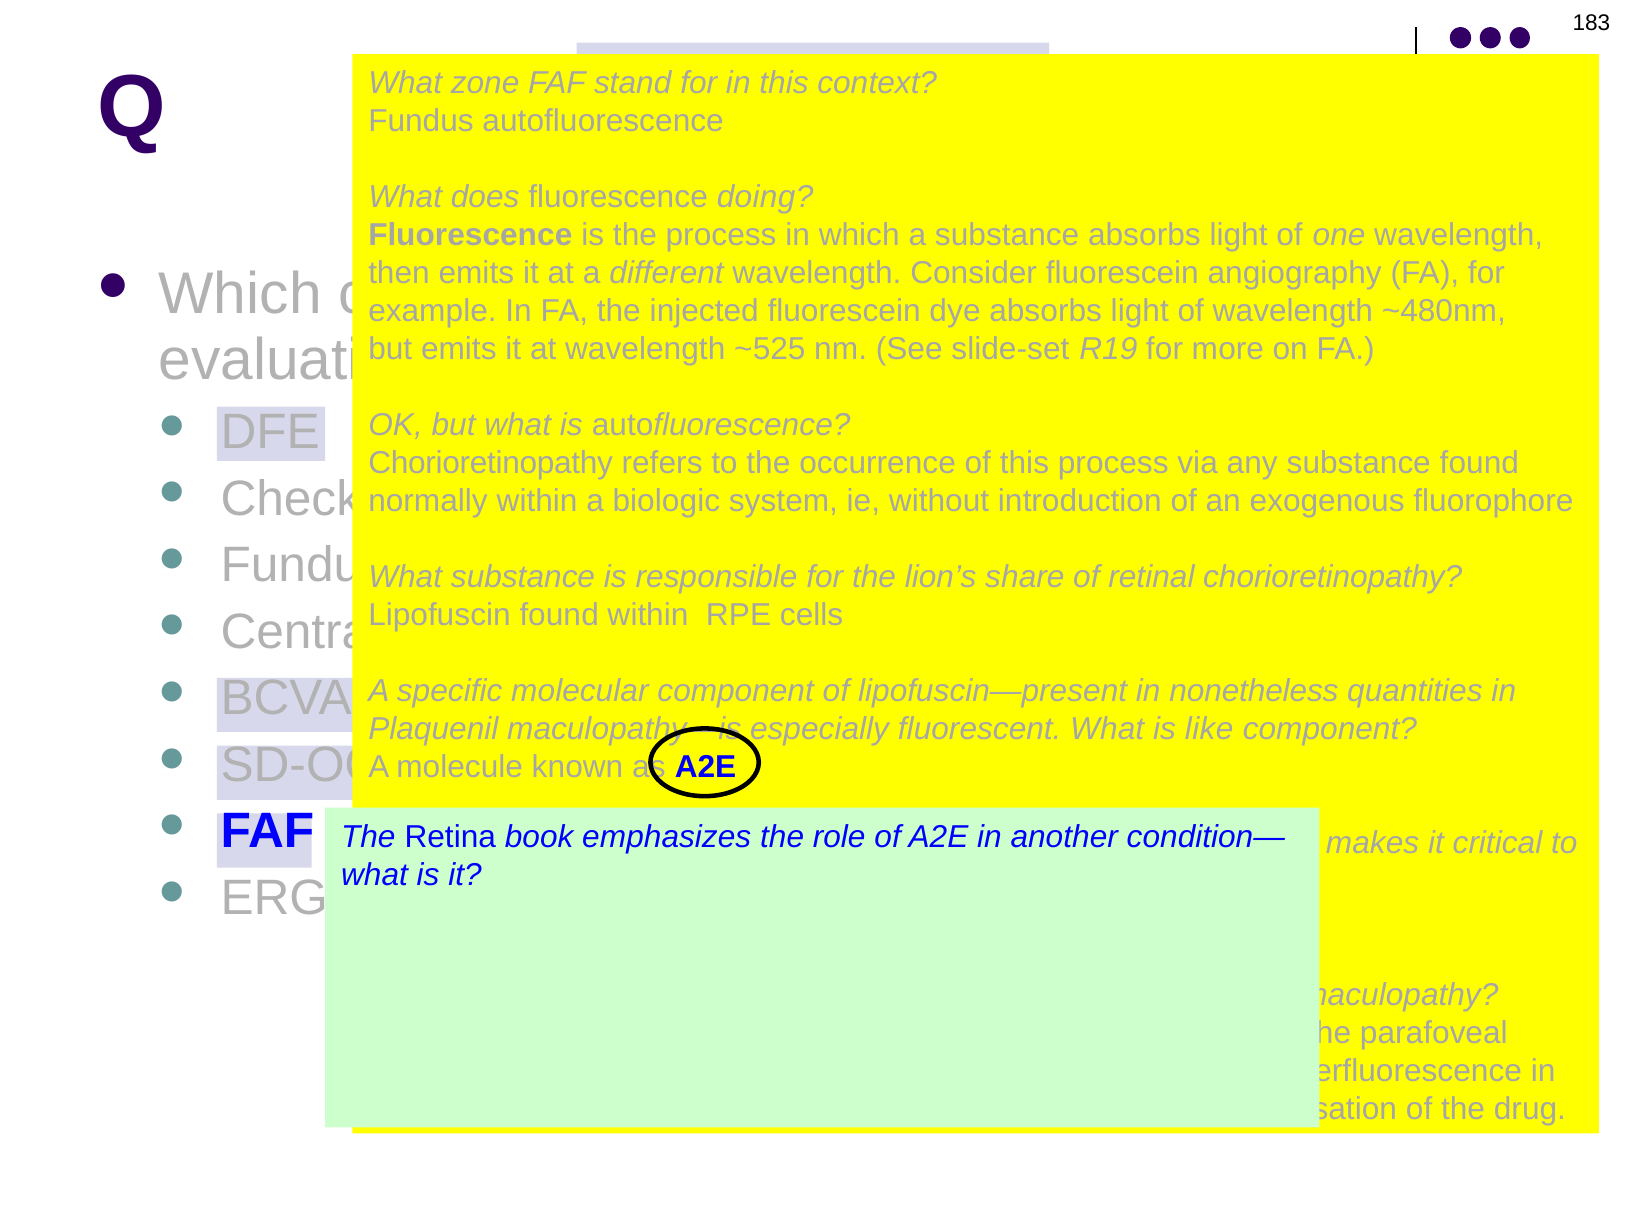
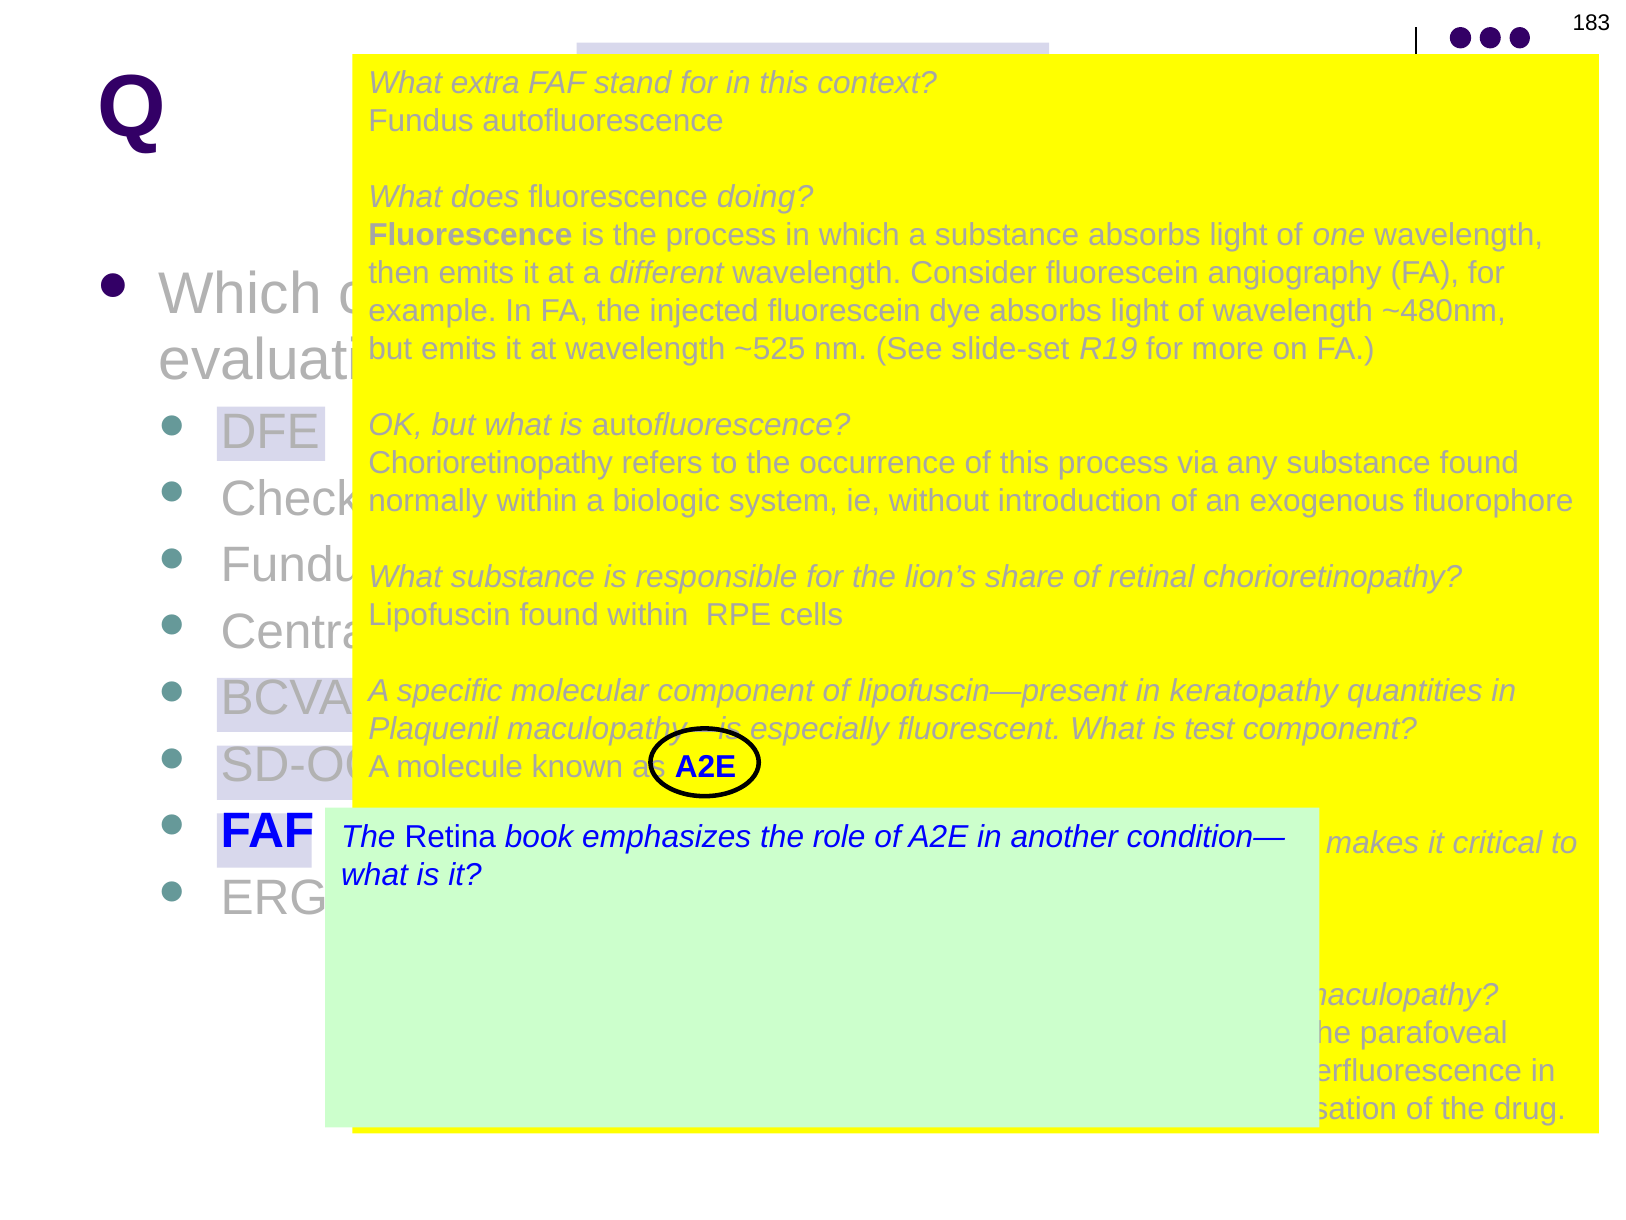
What zone: zone -> extra
nonetheless: nonetheless -> keratopathy
like: like -> test
